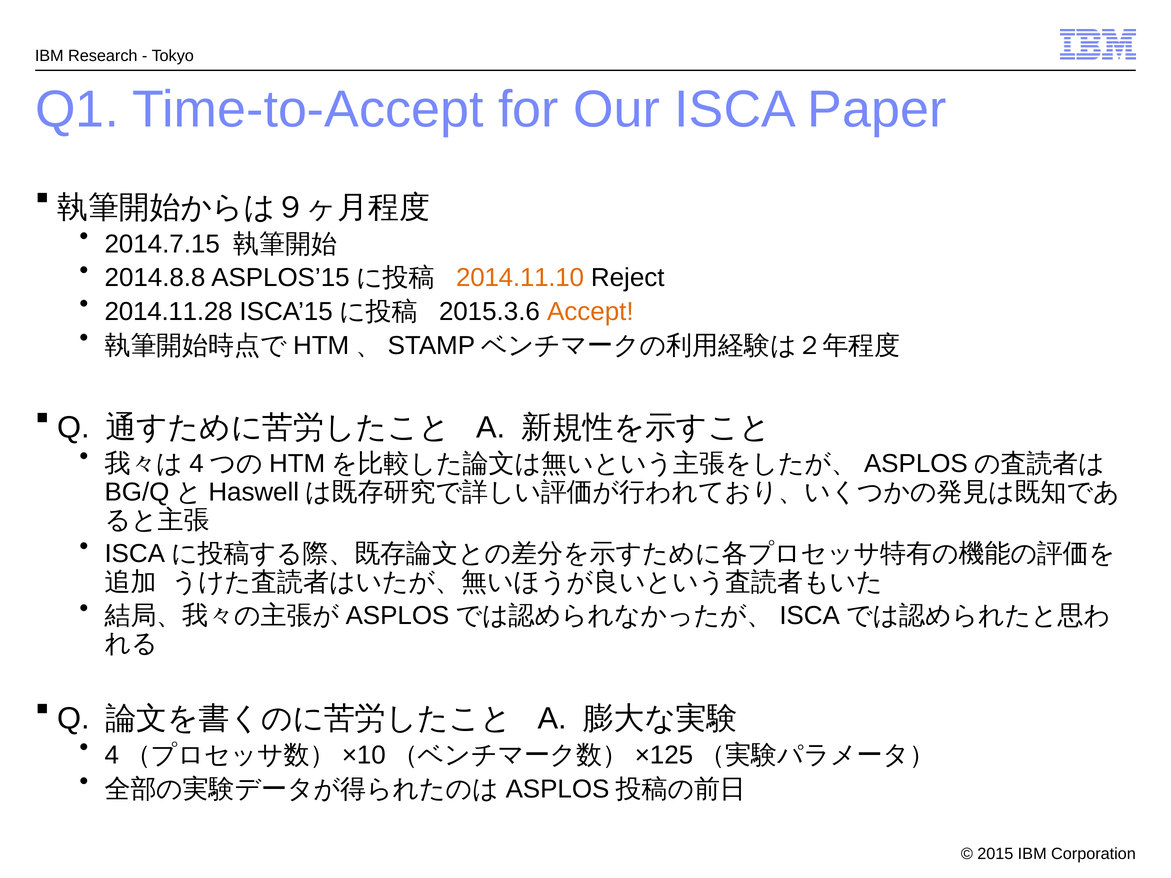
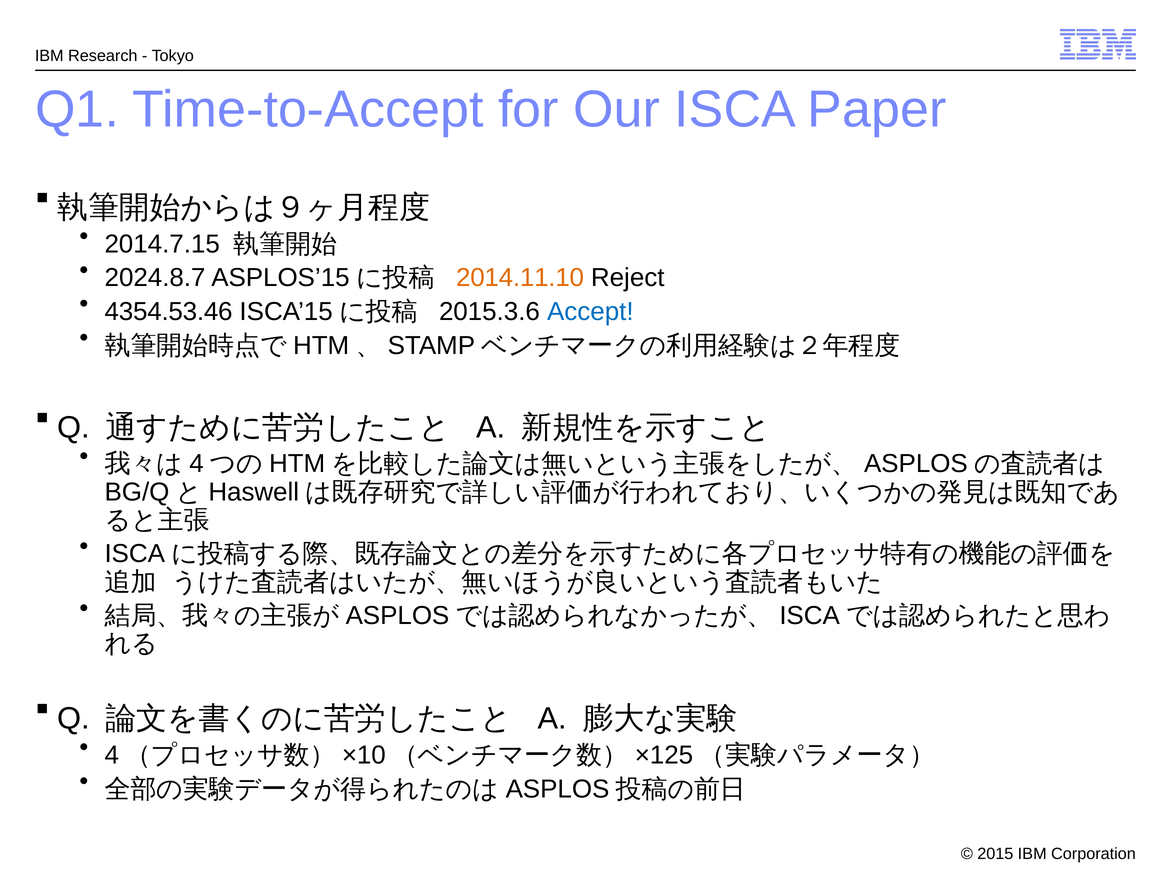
2014.8.8: 2014.8.8 -> 2024.8.7
2014.11.28: 2014.11.28 -> 4354.53.46
Accept colour: orange -> blue
